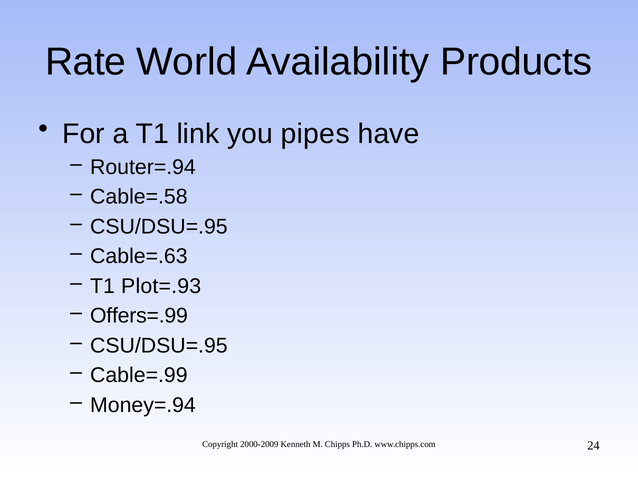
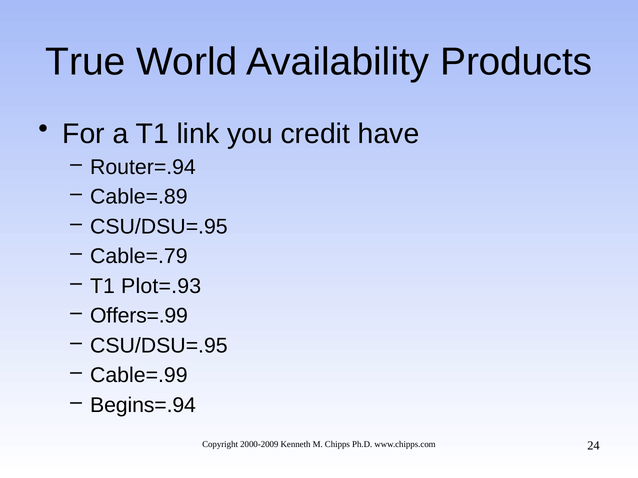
Rate: Rate -> True
pipes: pipes -> credit
Cable=.58: Cable=.58 -> Cable=.89
Cable=.63: Cable=.63 -> Cable=.79
Money=.94: Money=.94 -> Begins=.94
